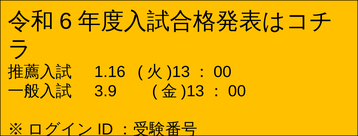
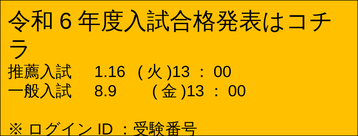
3.9: 3.9 -> 8.9
